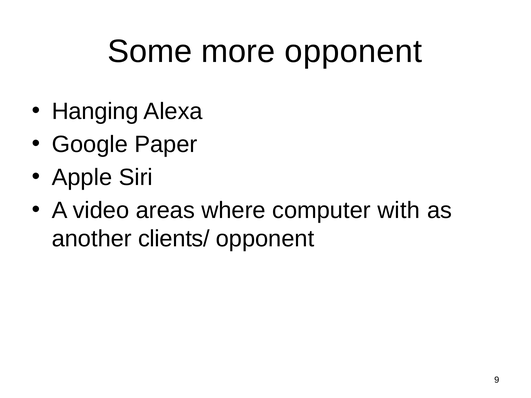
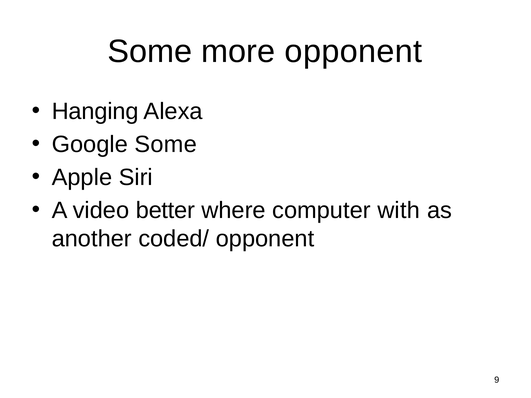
Google Paper: Paper -> Some
areas: areas -> better
clients/: clients/ -> coded/
